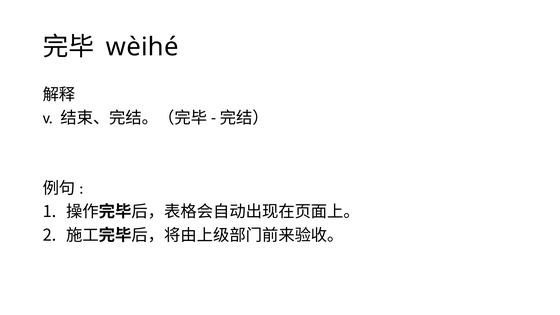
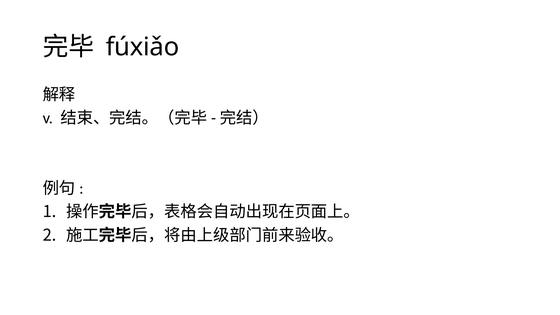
wèihé: wèihé -> fúxiǎo
